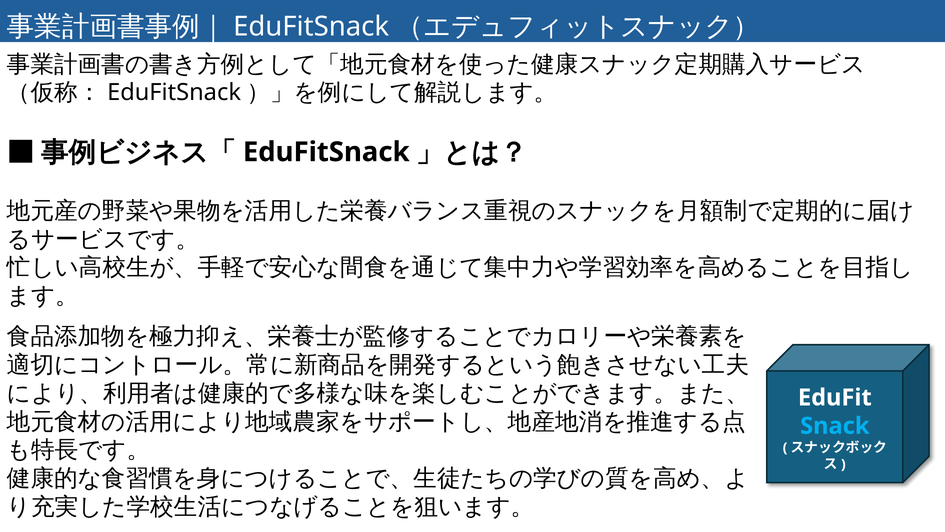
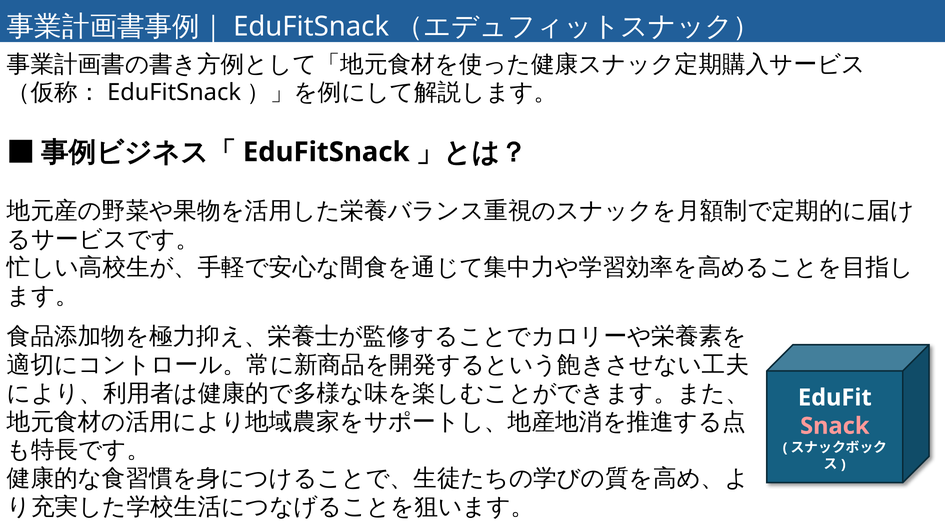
Snack colour: light blue -> pink
